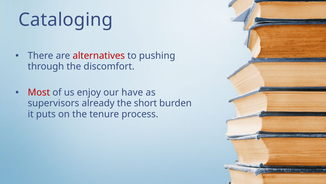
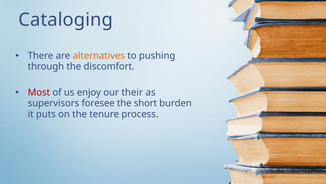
alternatives colour: red -> orange
have: have -> their
already: already -> foresee
